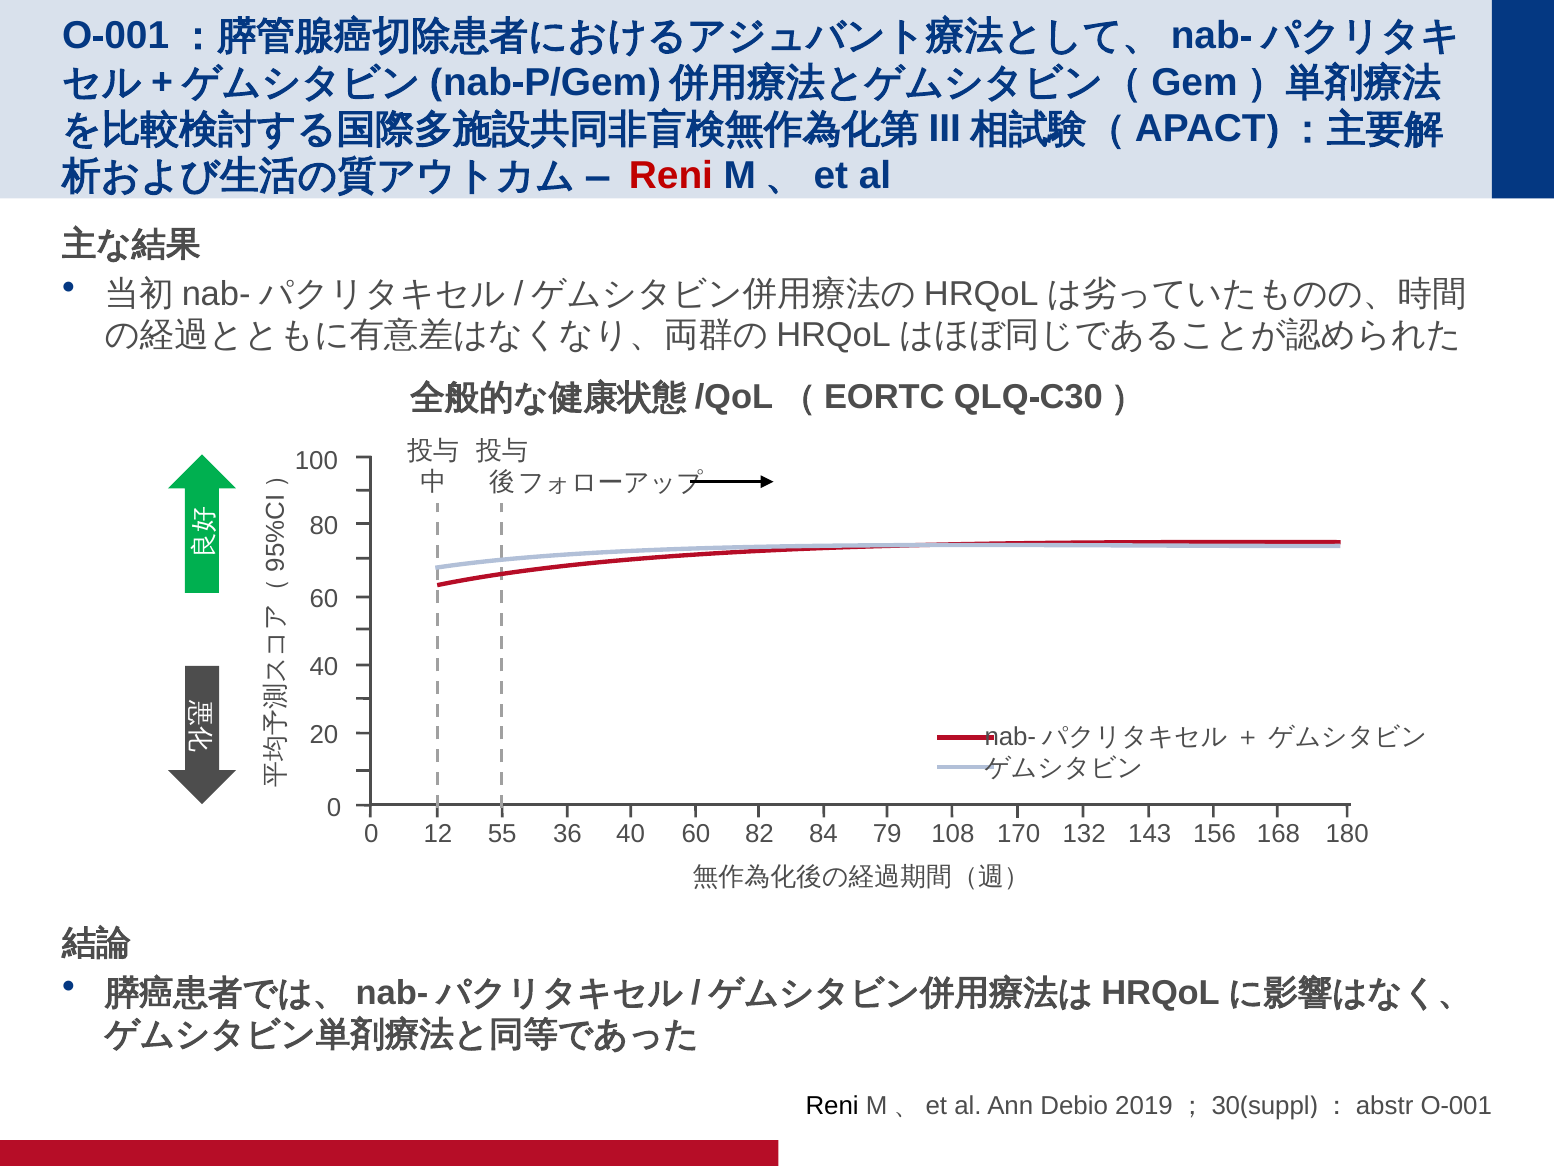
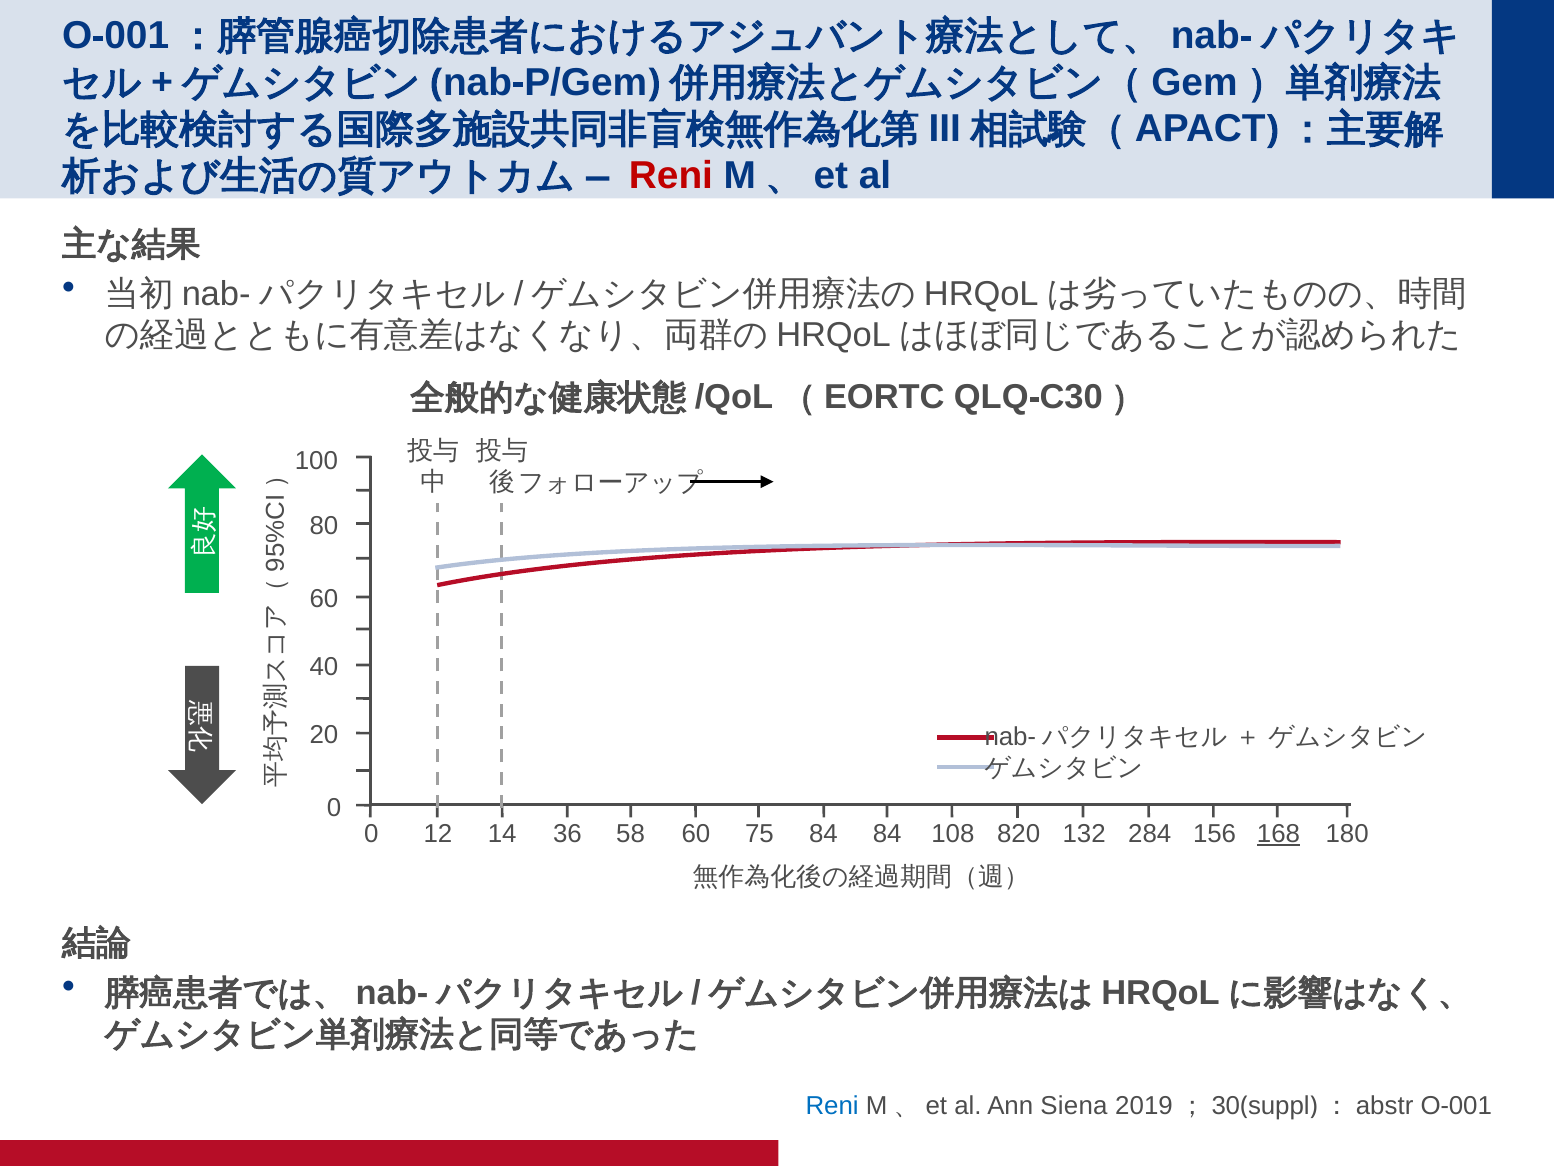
55: 55 -> 14
36 40: 40 -> 58
82: 82 -> 75
84 79: 79 -> 84
170: 170 -> 820
143: 143 -> 284
168 underline: none -> present
Reni at (832, 1105) colour: black -> blue
Debio: Debio -> Siena
